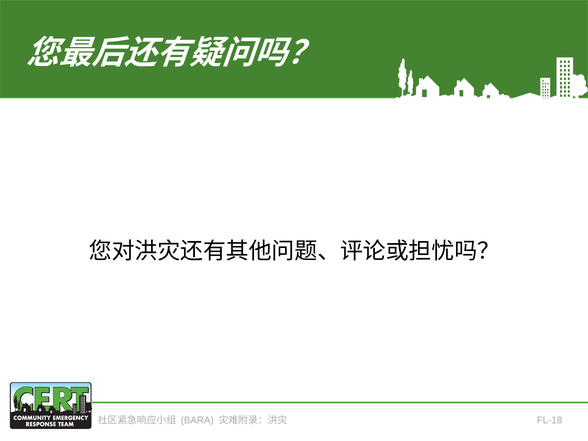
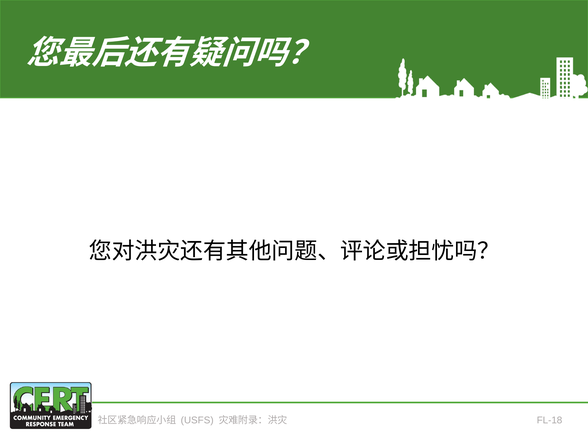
BARA: BARA -> USFS
